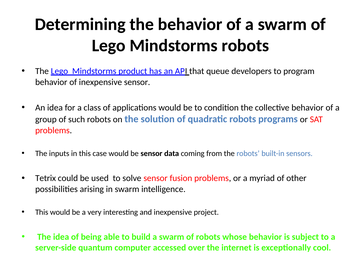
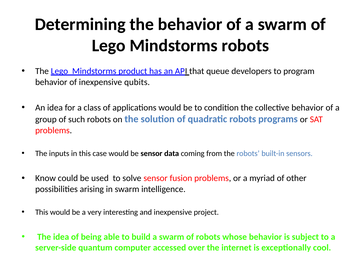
inexpensive sensor: sensor -> qubits
Tetrix: Tetrix -> Know
